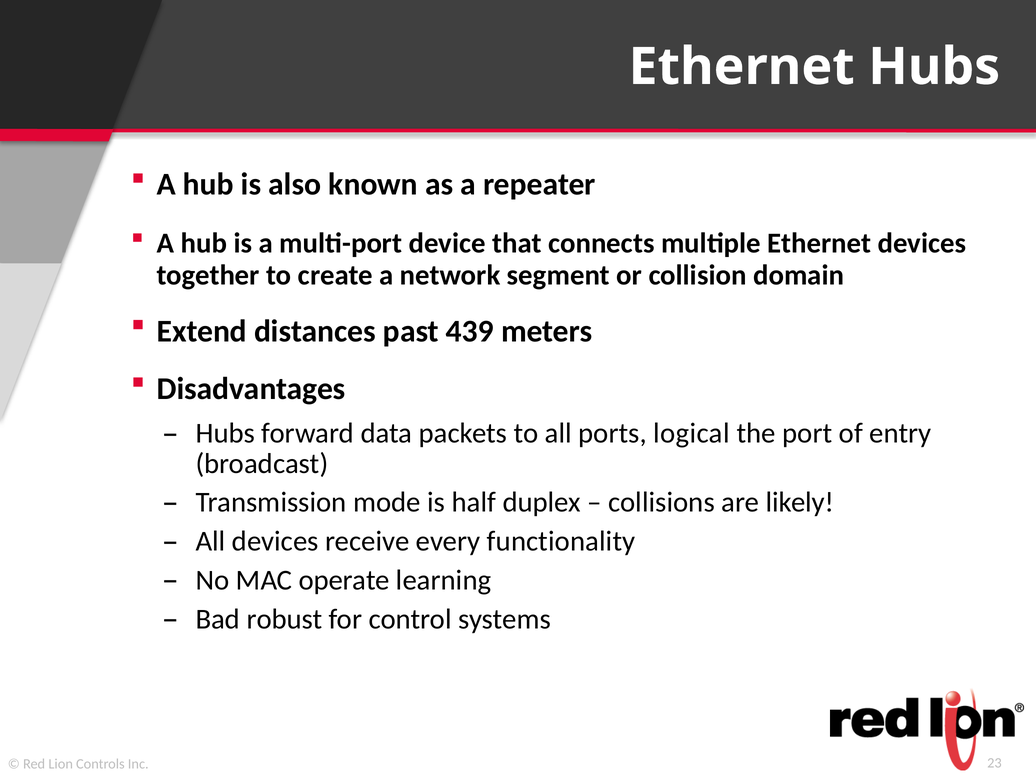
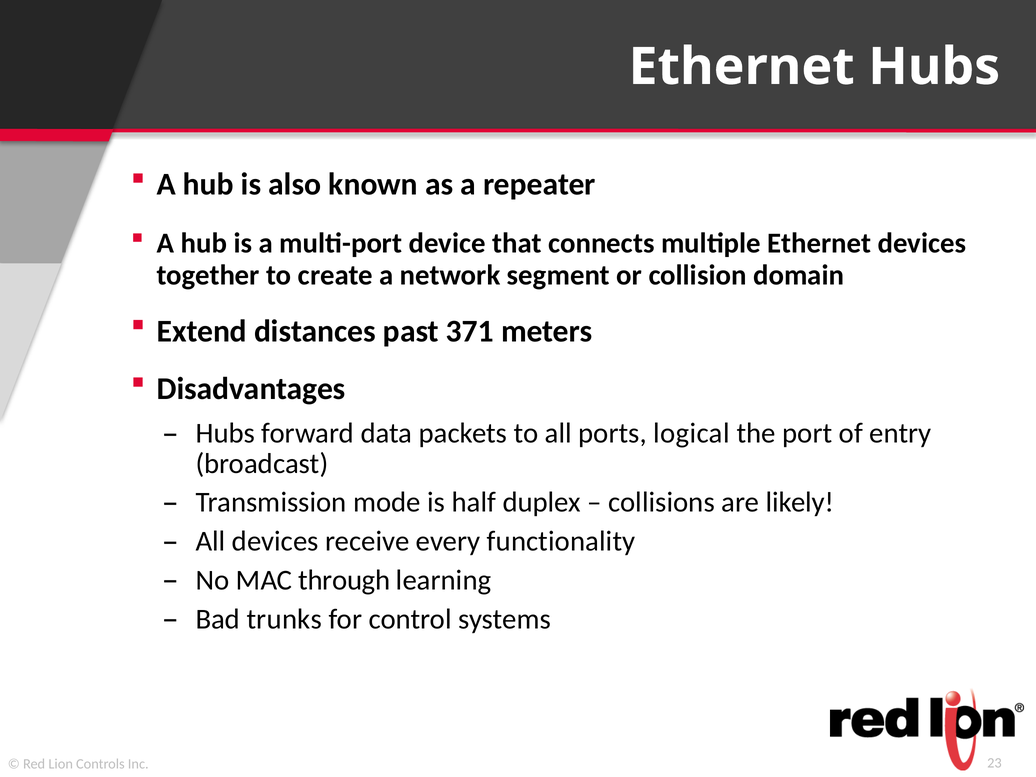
439: 439 -> 371
operate: operate -> through
robust: robust -> trunks
